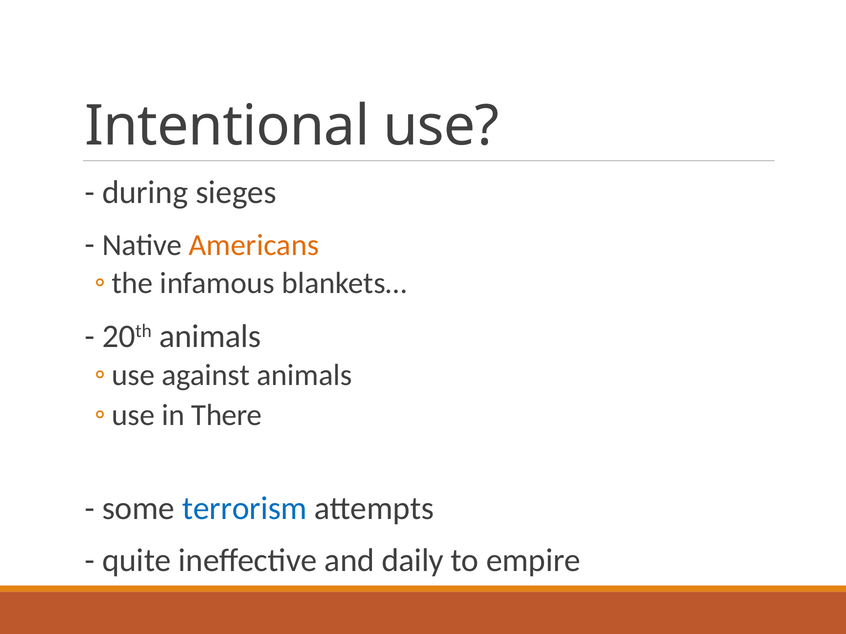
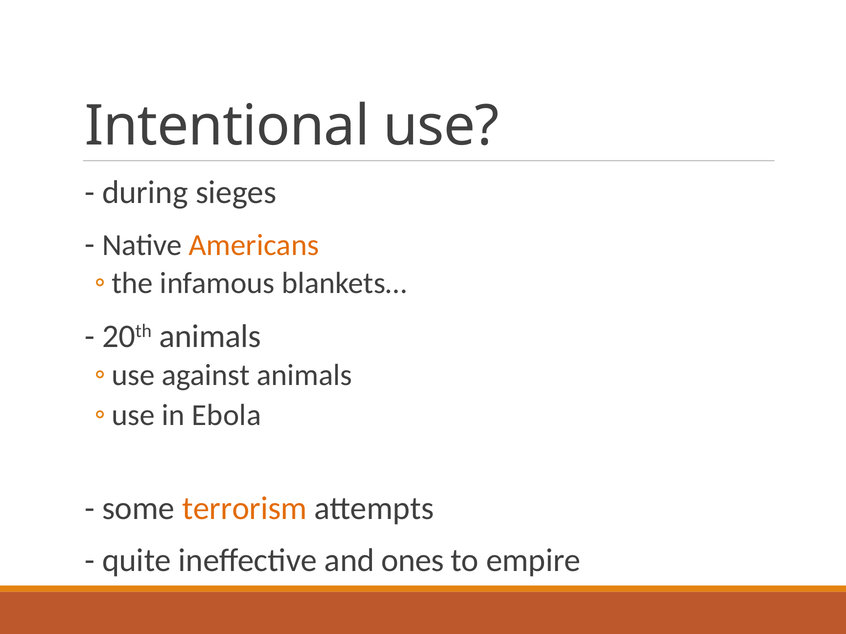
There: There -> Ebola
terrorism colour: blue -> orange
daily: daily -> ones
